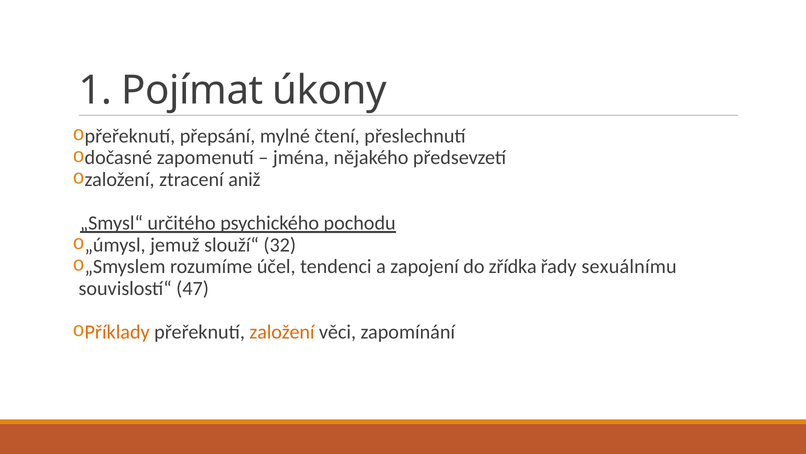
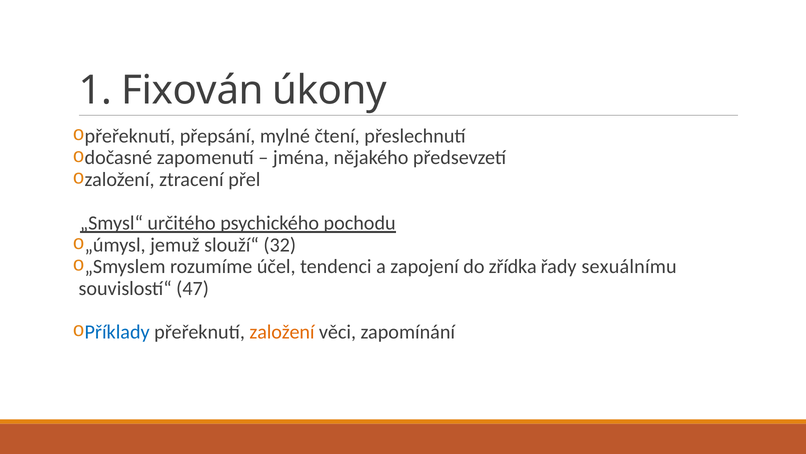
Pojímat: Pojímat -> Fixován
aniž: aniž -> přel
Příklady colour: orange -> blue
